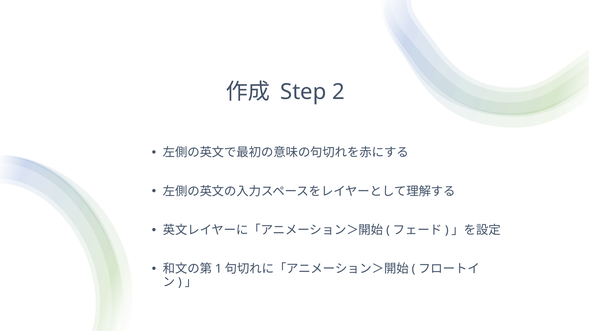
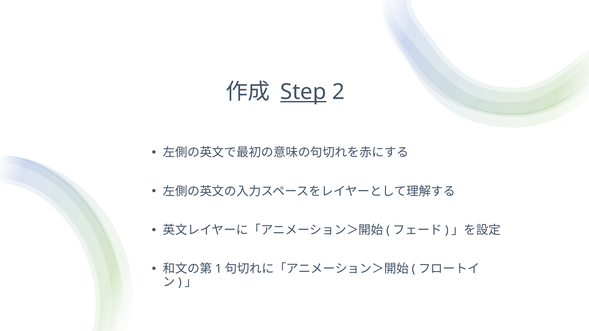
Step underline: none -> present
